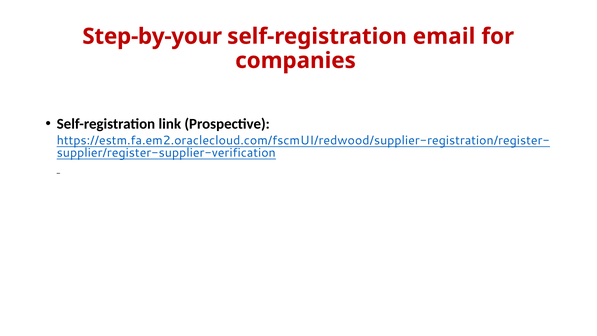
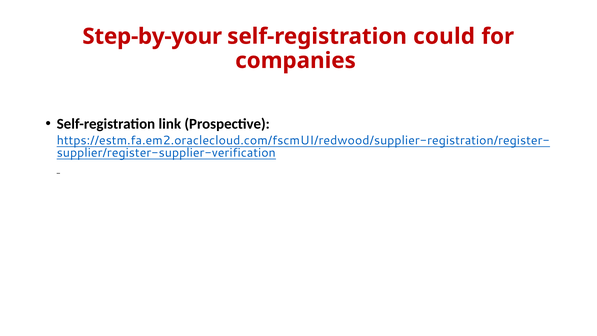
email: email -> could
